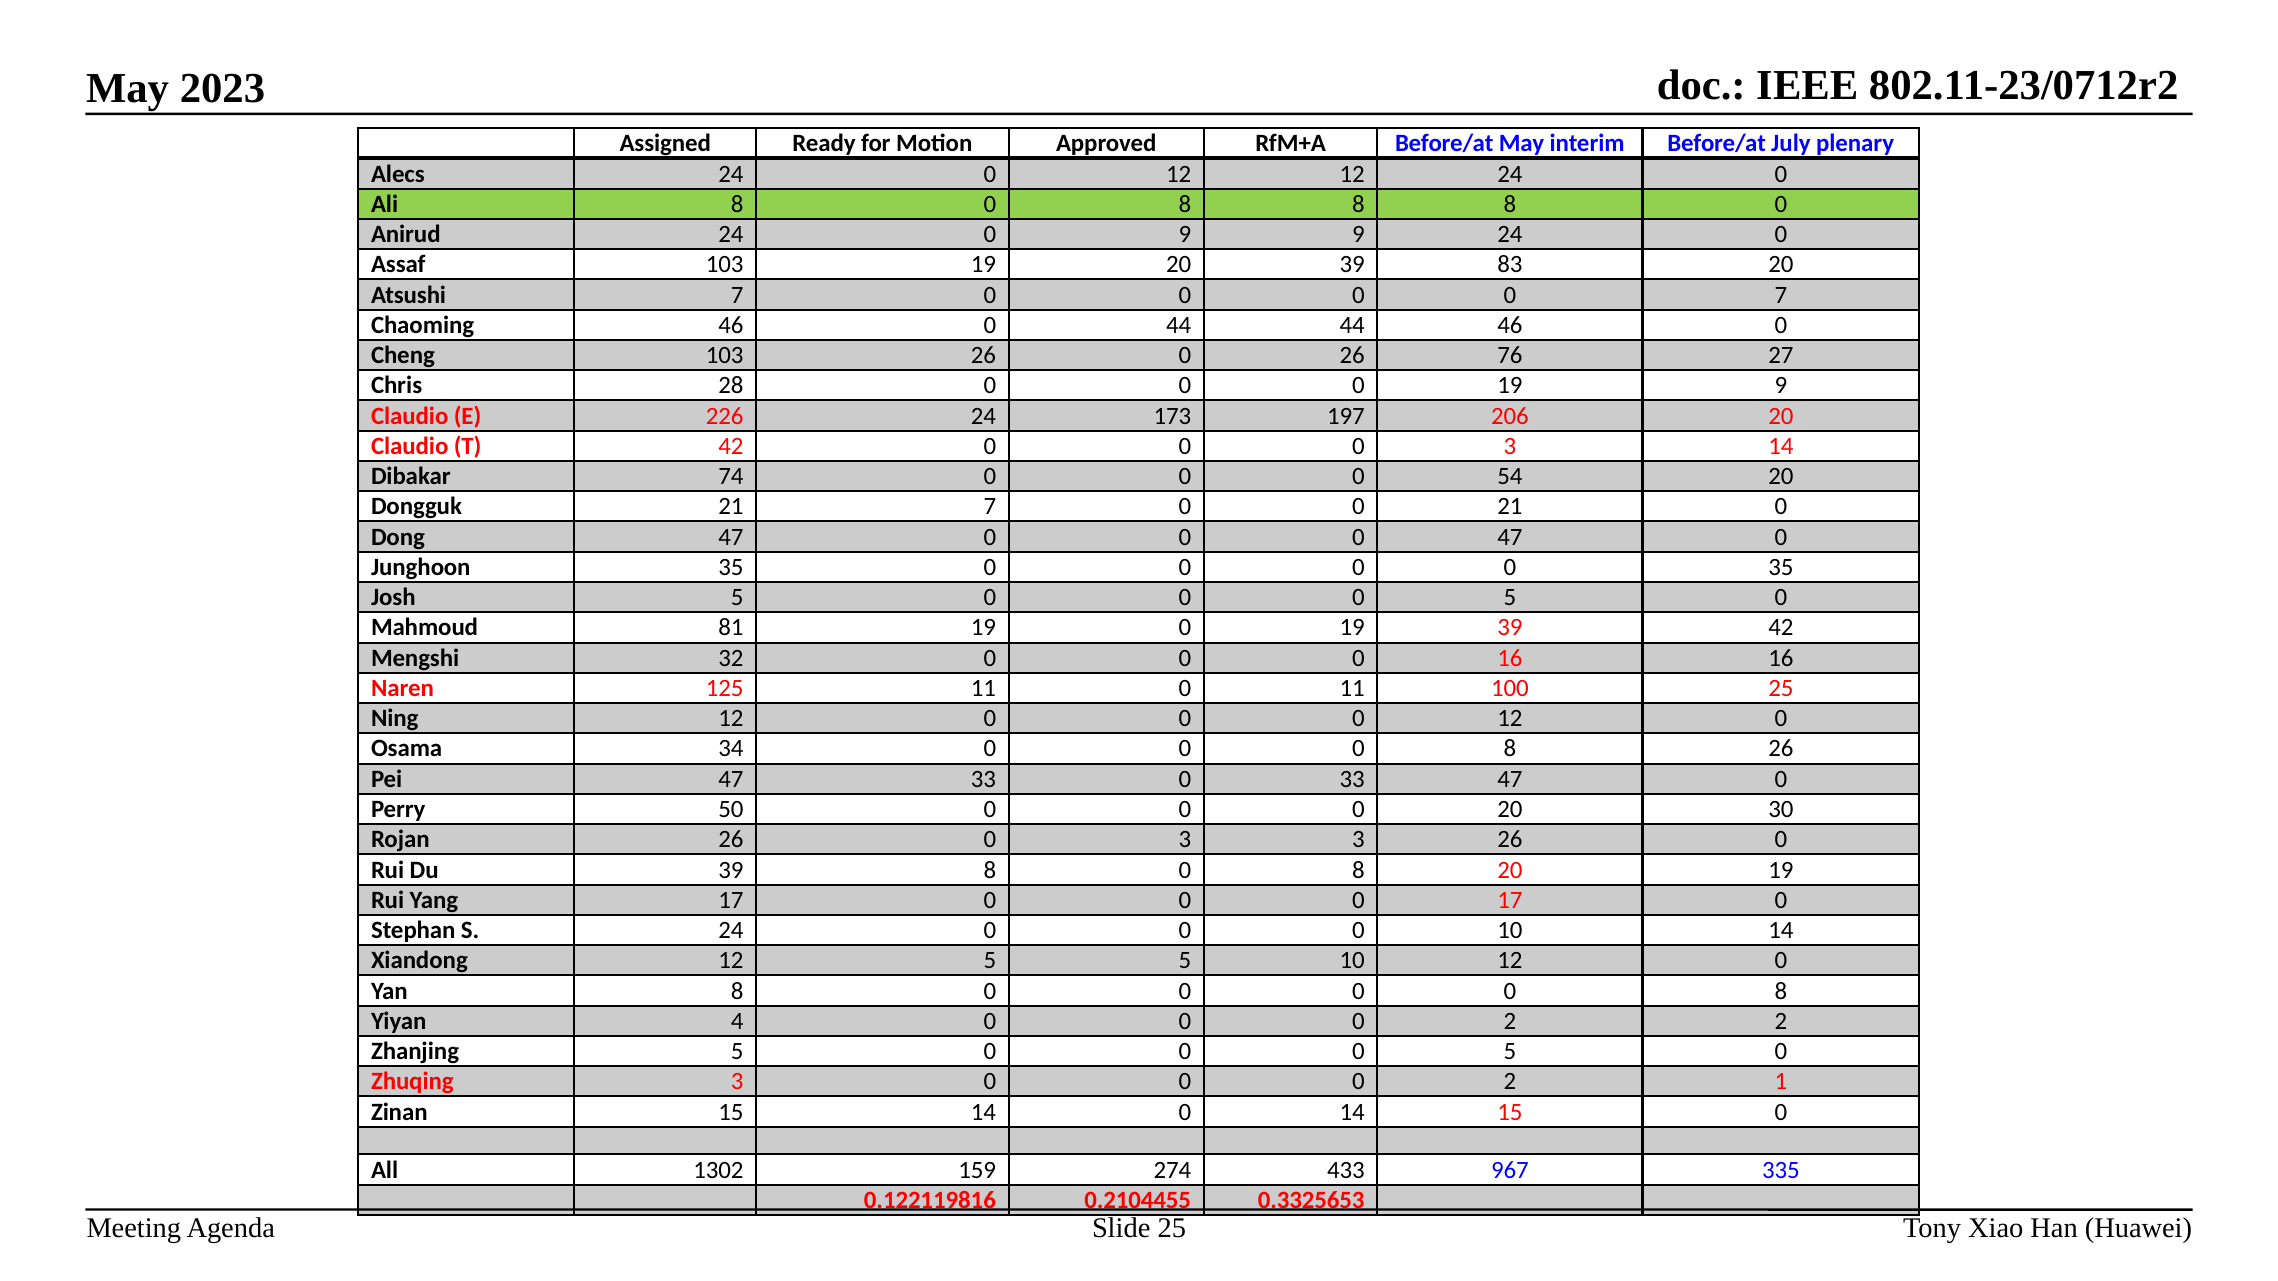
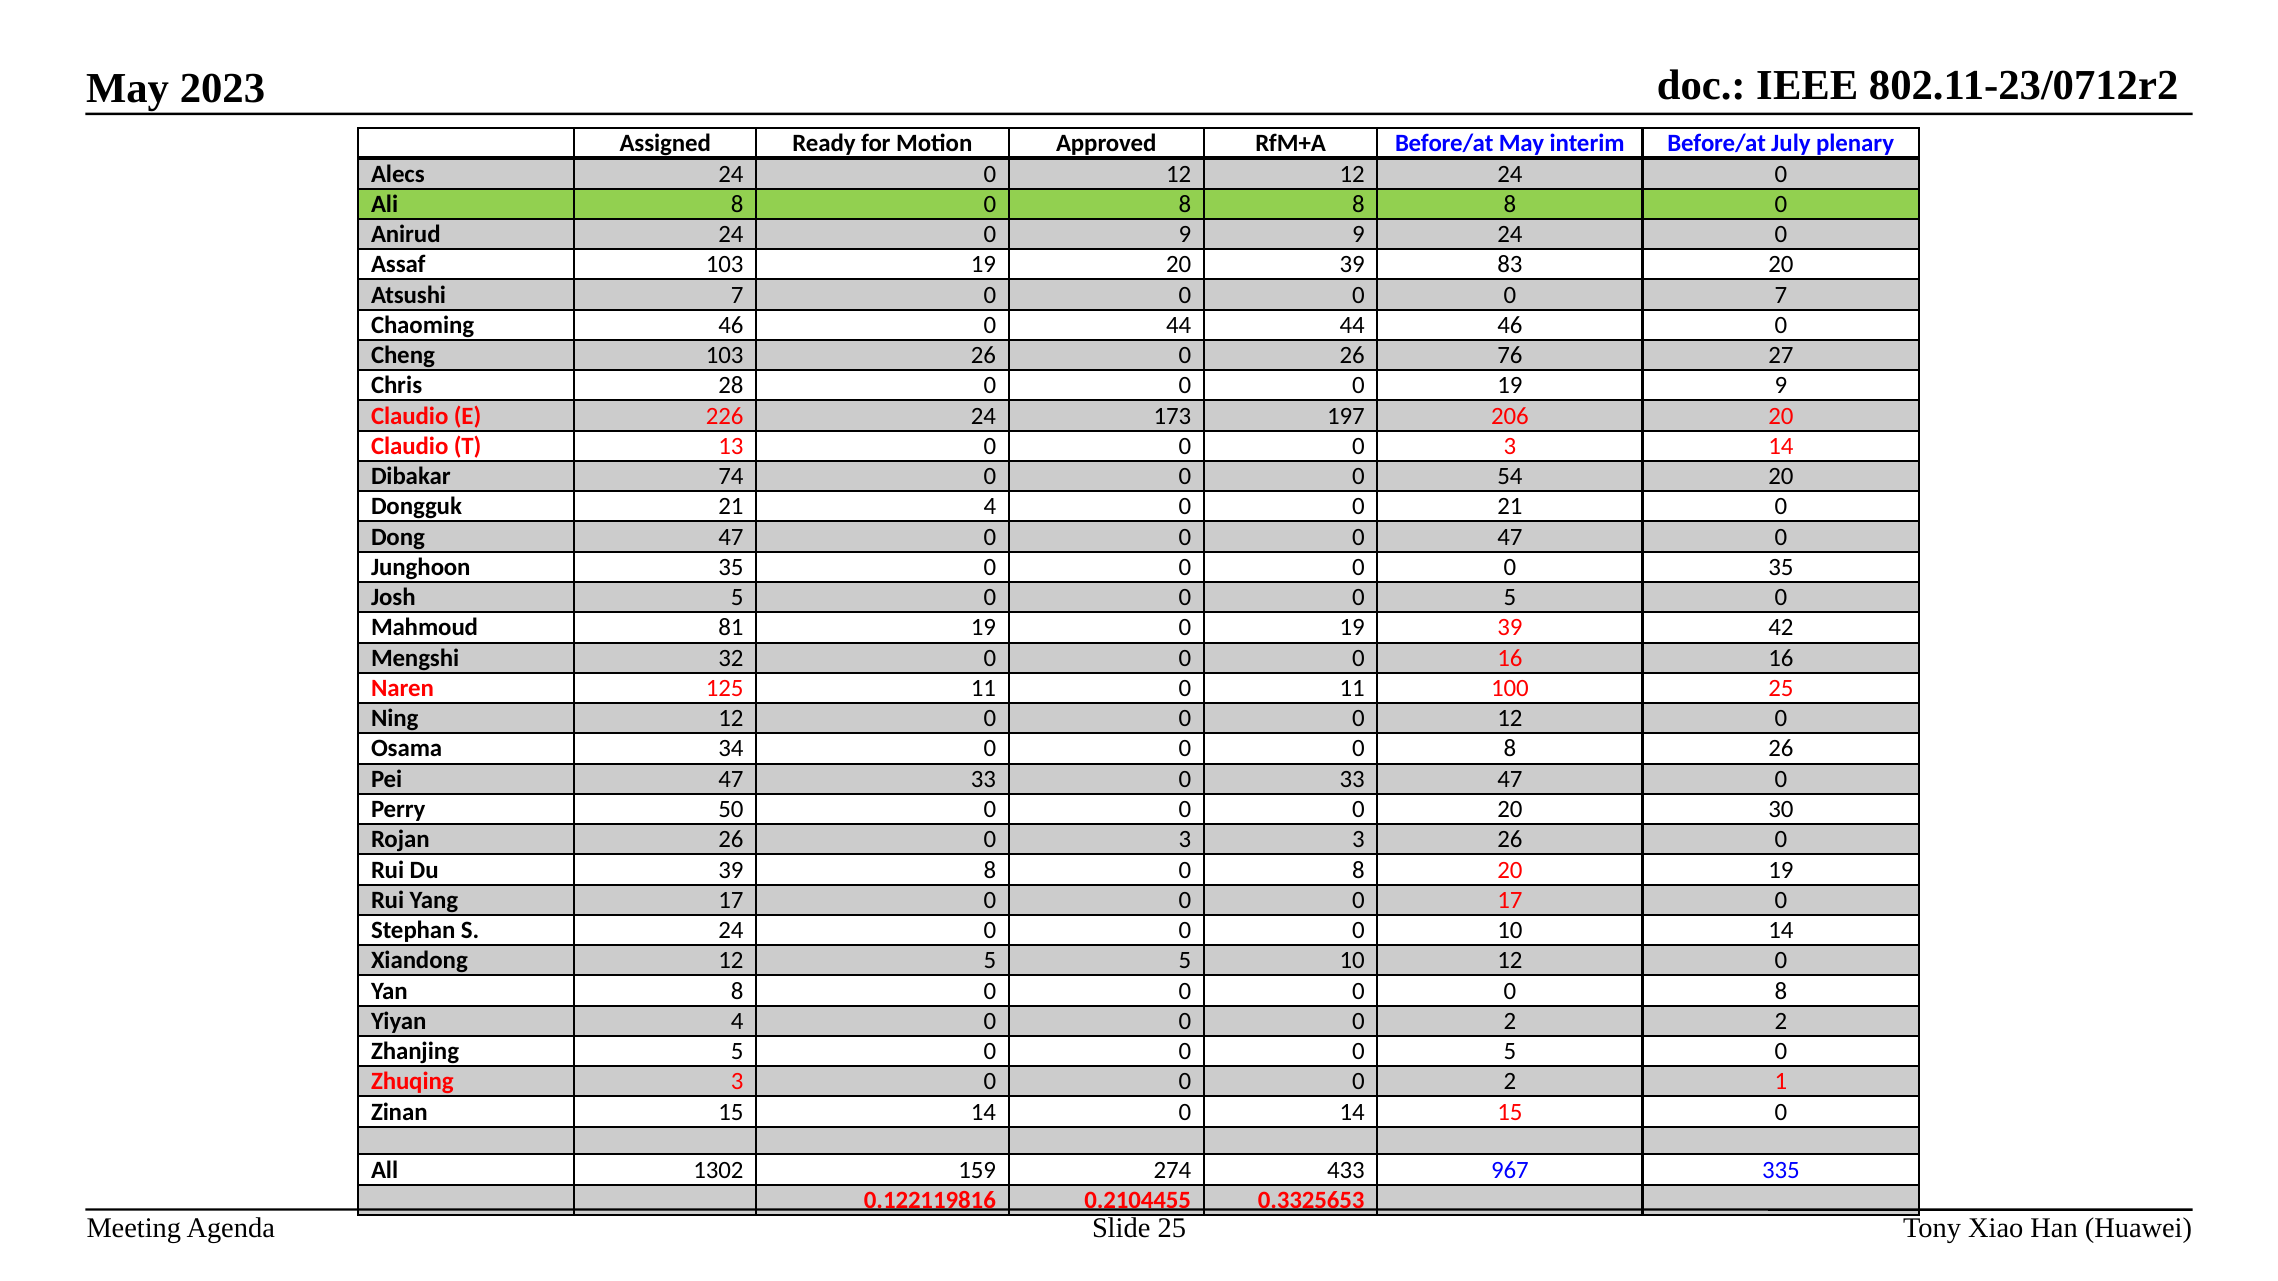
T 42: 42 -> 13
21 7: 7 -> 4
